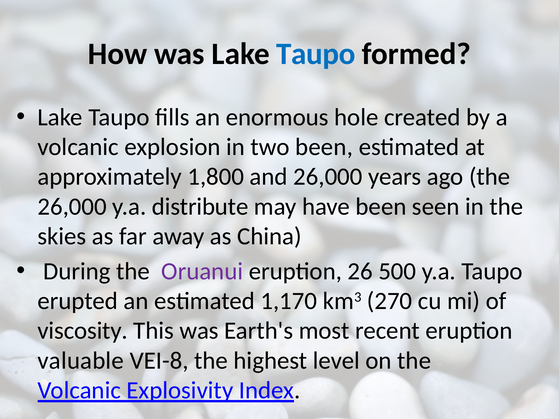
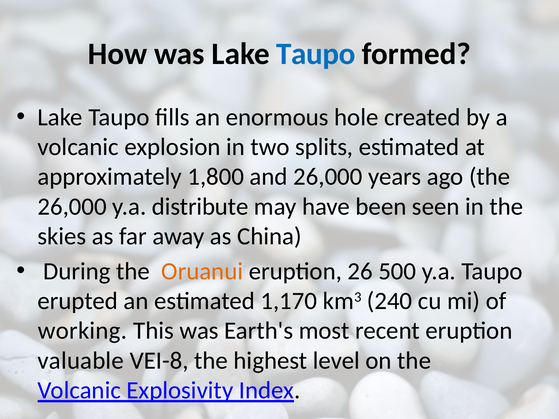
two been: been -> splits
Oruanui colour: purple -> orange
270: 270 -> 240
viscosity: viscosity -> working
